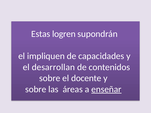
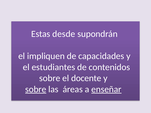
logren: logren -> desde
desarrollan: desarrollan -> estudiantes
sobre at (36, 89) underline: none -> present
